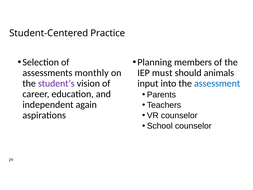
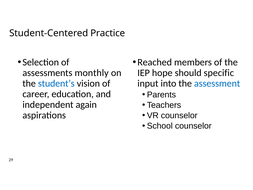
Planning: Planning -> Reached
must: must -> hope
animals: animals -> specific
student’s colour: purple -> blue
